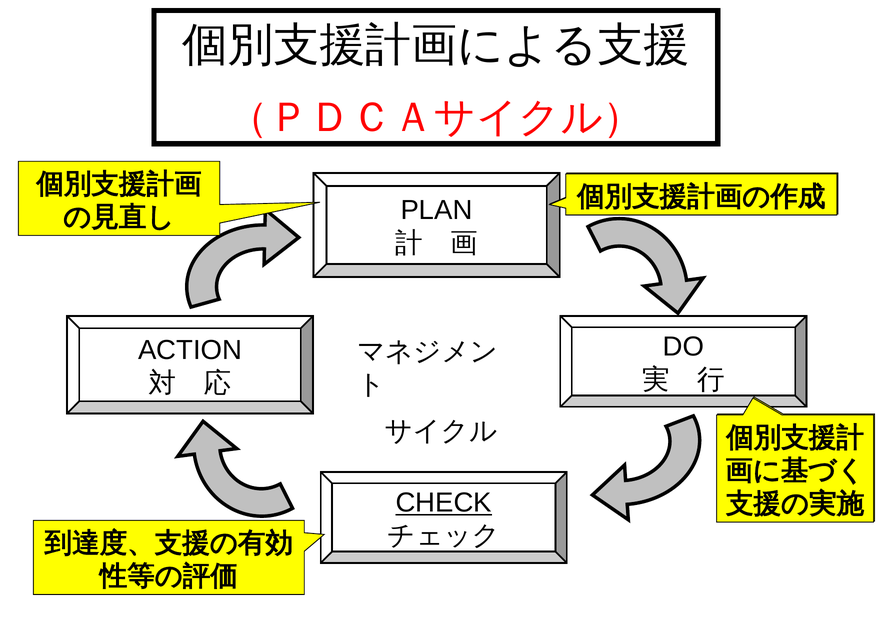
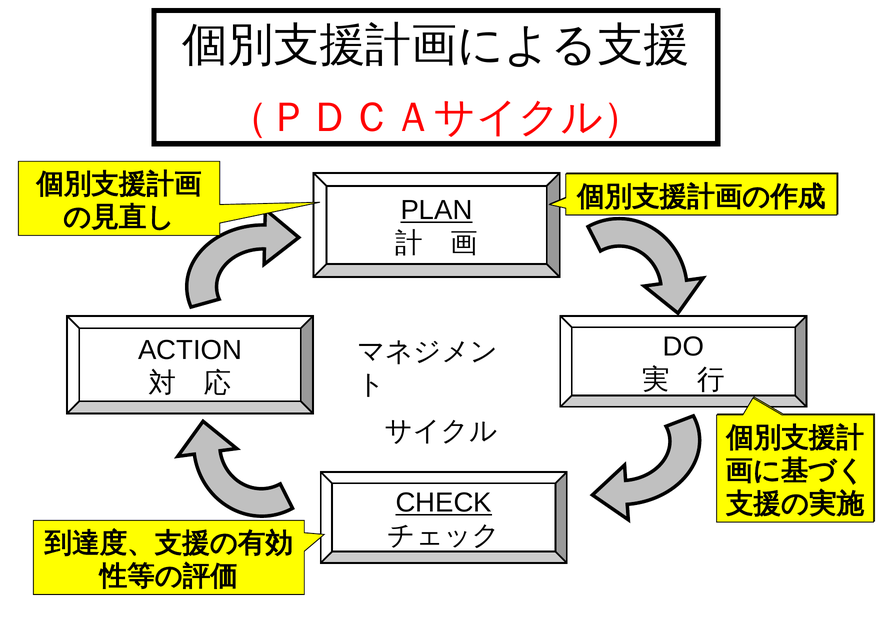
PLAN underline: none -> present
